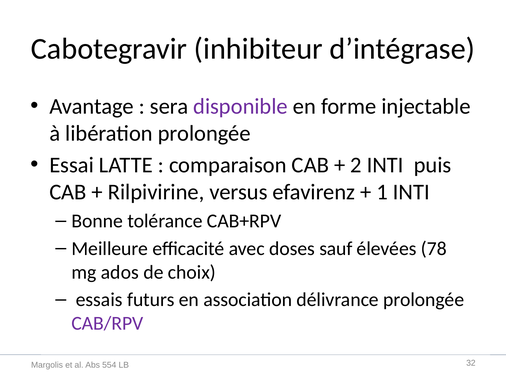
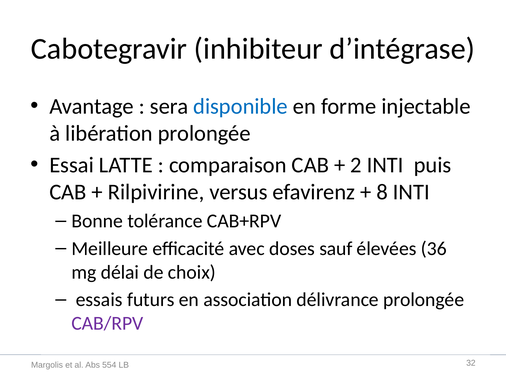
disponible colour: purple -> blue
1: 1 -> 8
78: 78 -> 36
ados: ados -> délai
